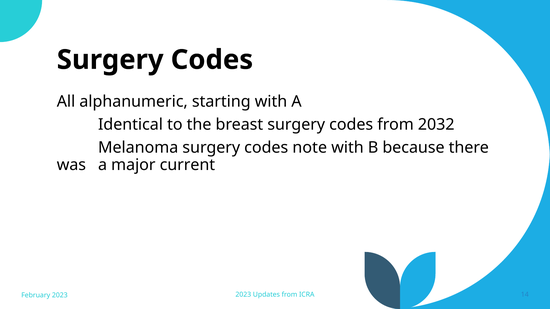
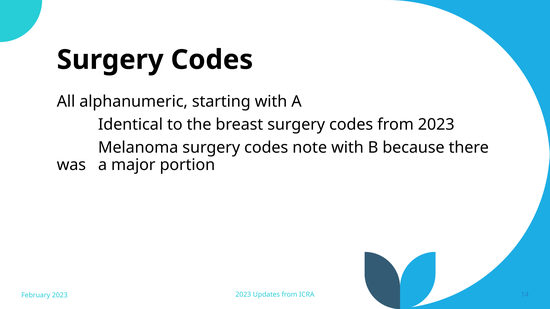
from 2032: 2032 -> 2023
current: current -> portion
